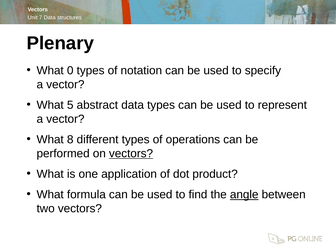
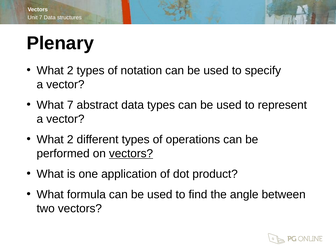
0 at (70, 70): 0 -> 2
What 5: 5 -> 7
8 at (70, 139): 8 -> 2
angle underline: present -> none
